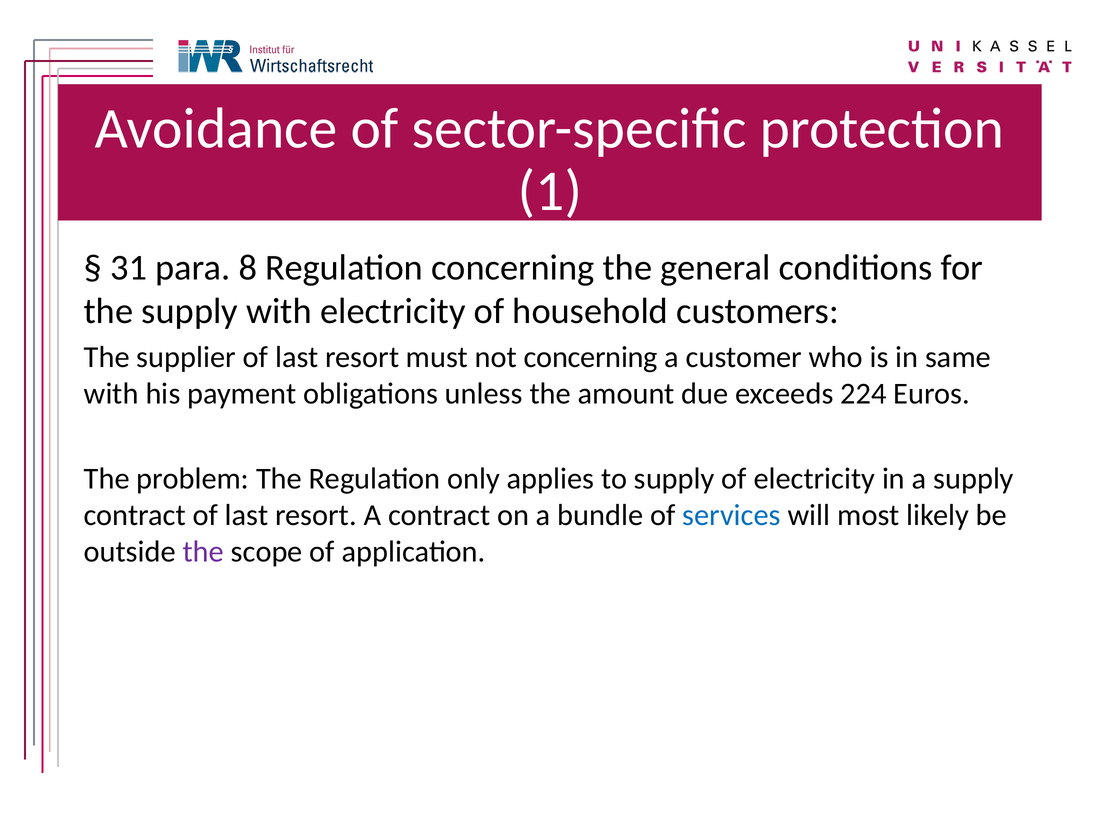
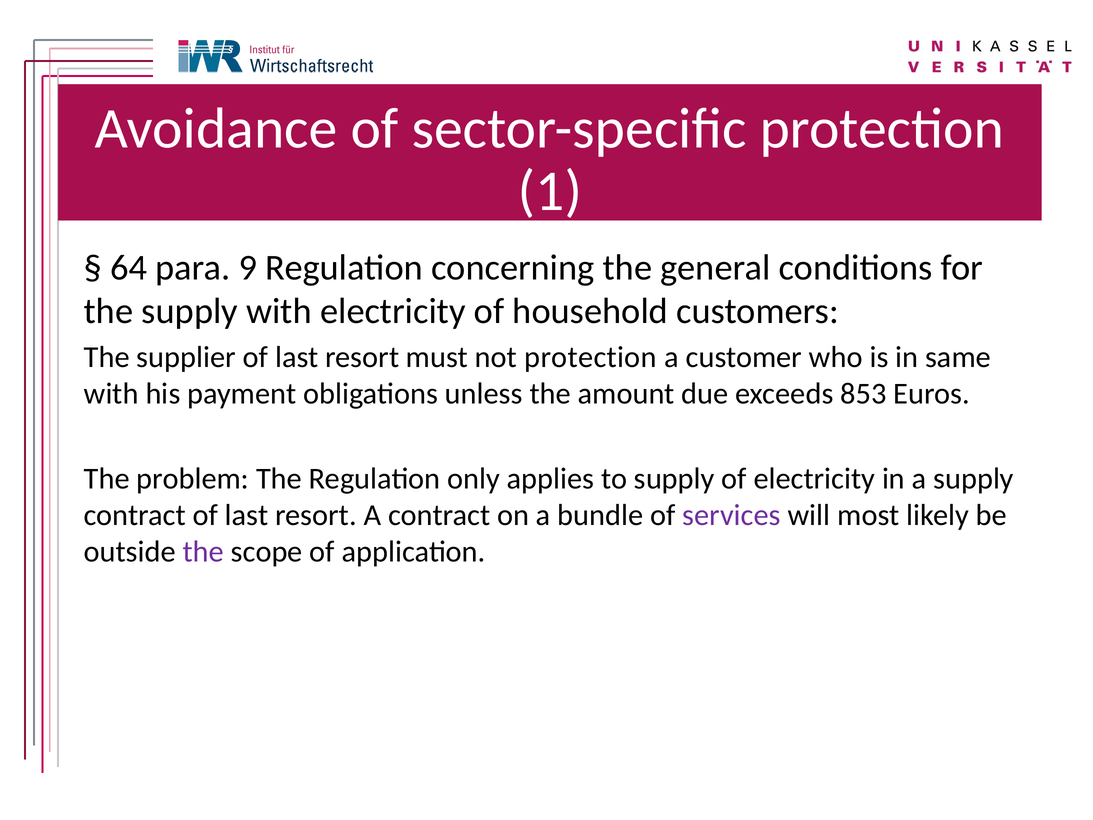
31: 31 -> 64
8: 8 -> 9
not concerning: concerning -> protection
224: 224 -> 853
services colour: blue -> purple
